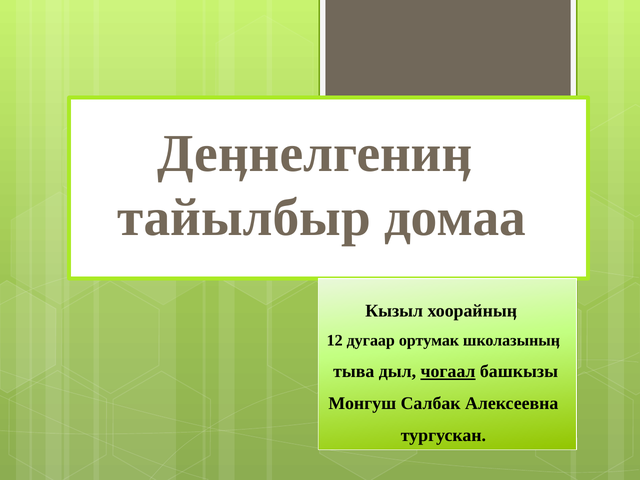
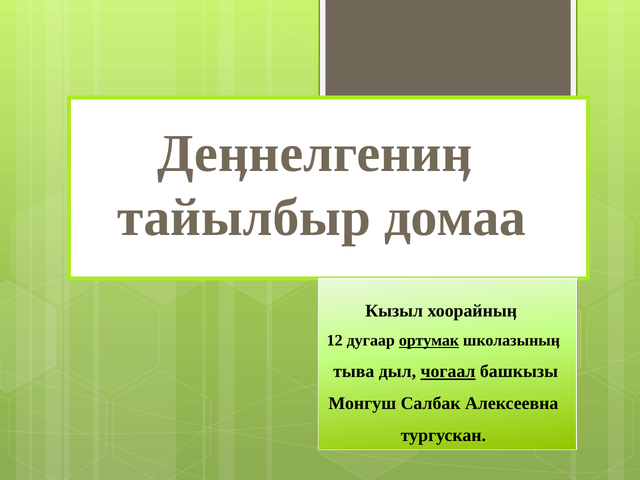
ортумак underline: none -> present
